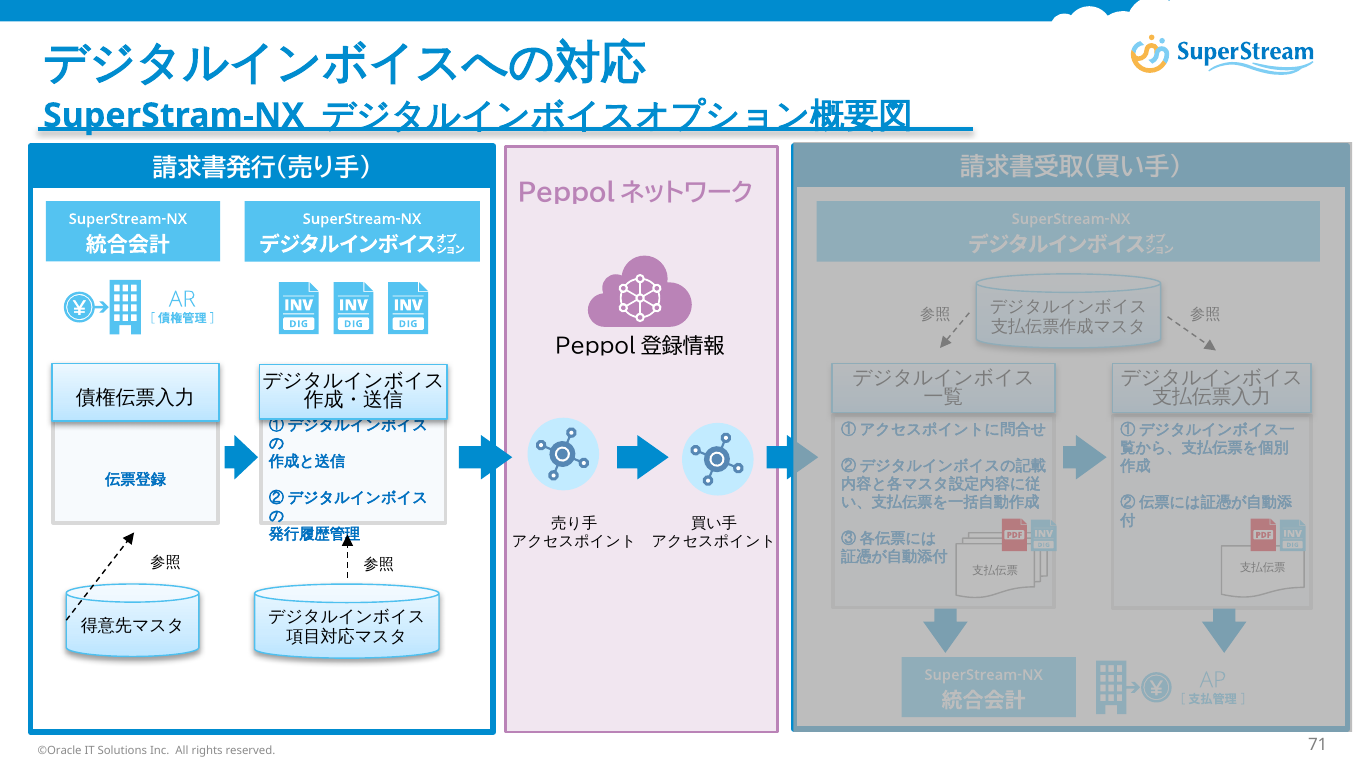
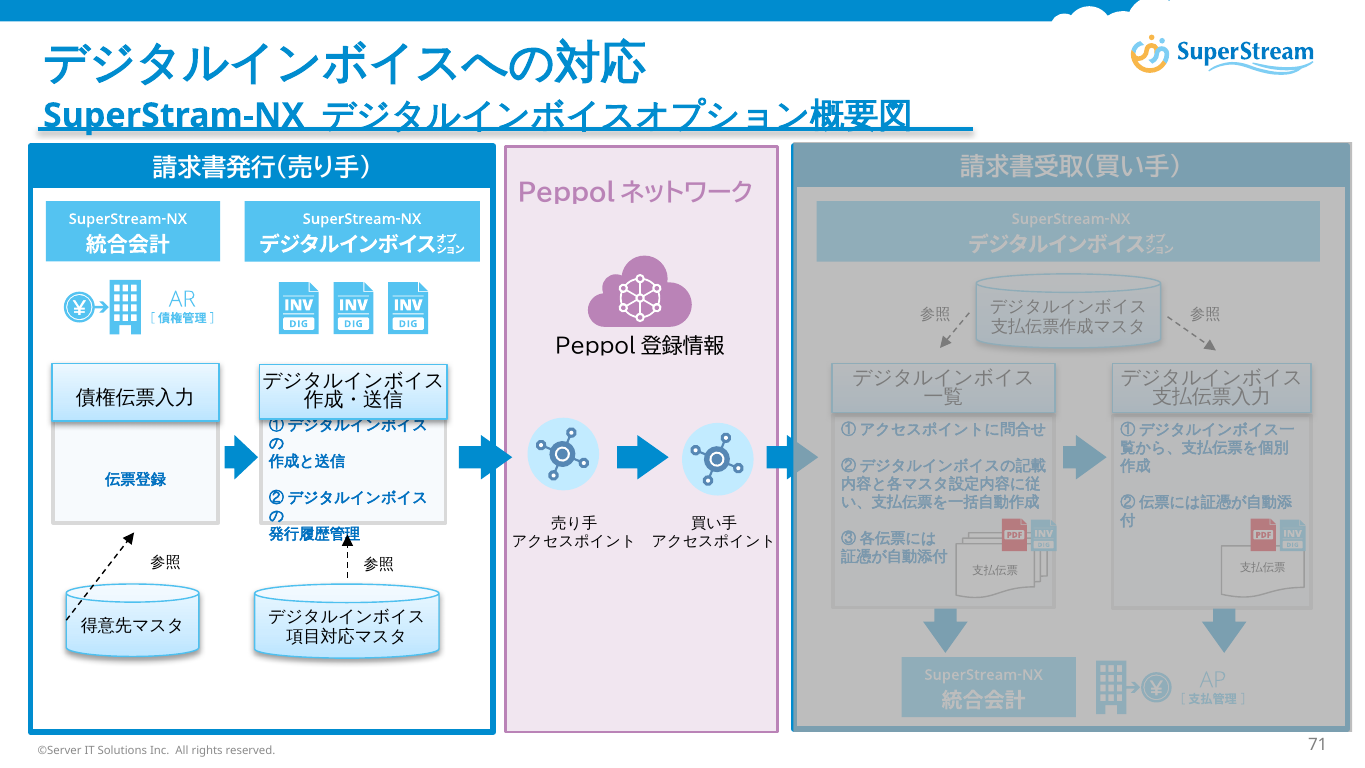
©Oracle: ©Oracle -> ©Server
